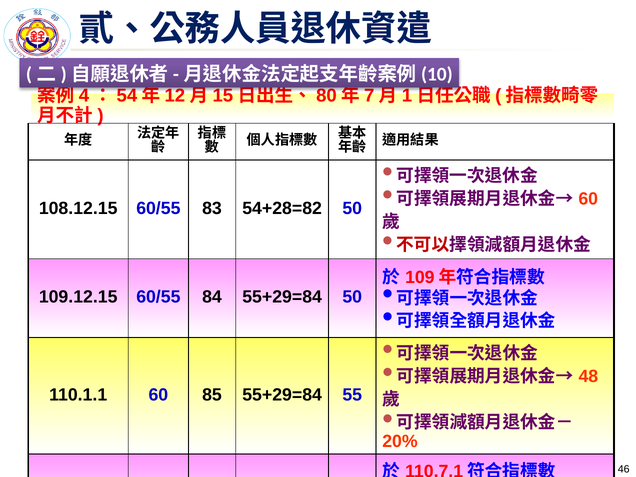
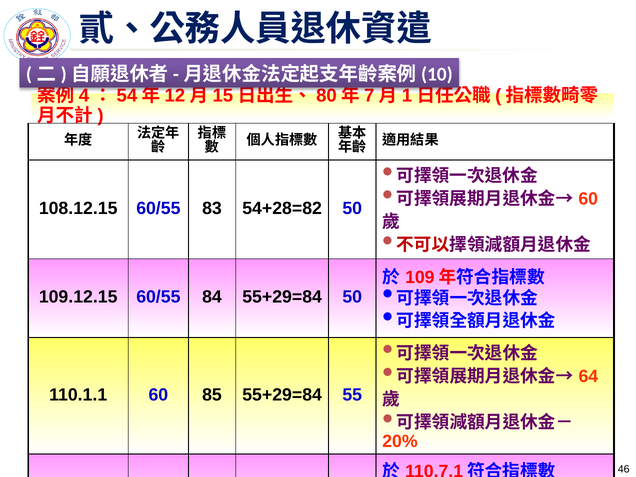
48: 48 -> 64
